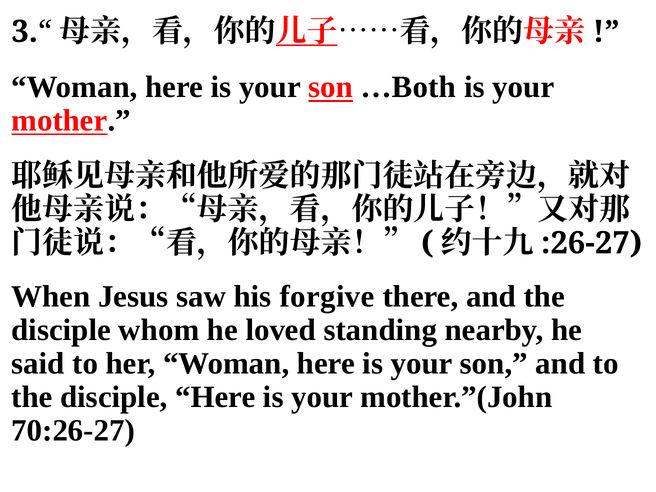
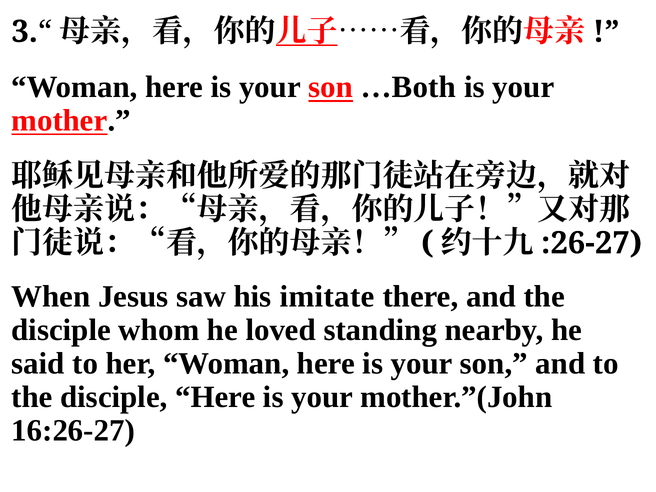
forgive: forgive -> imitate
70:26-27: 70:26-27 -> 16:26-27
